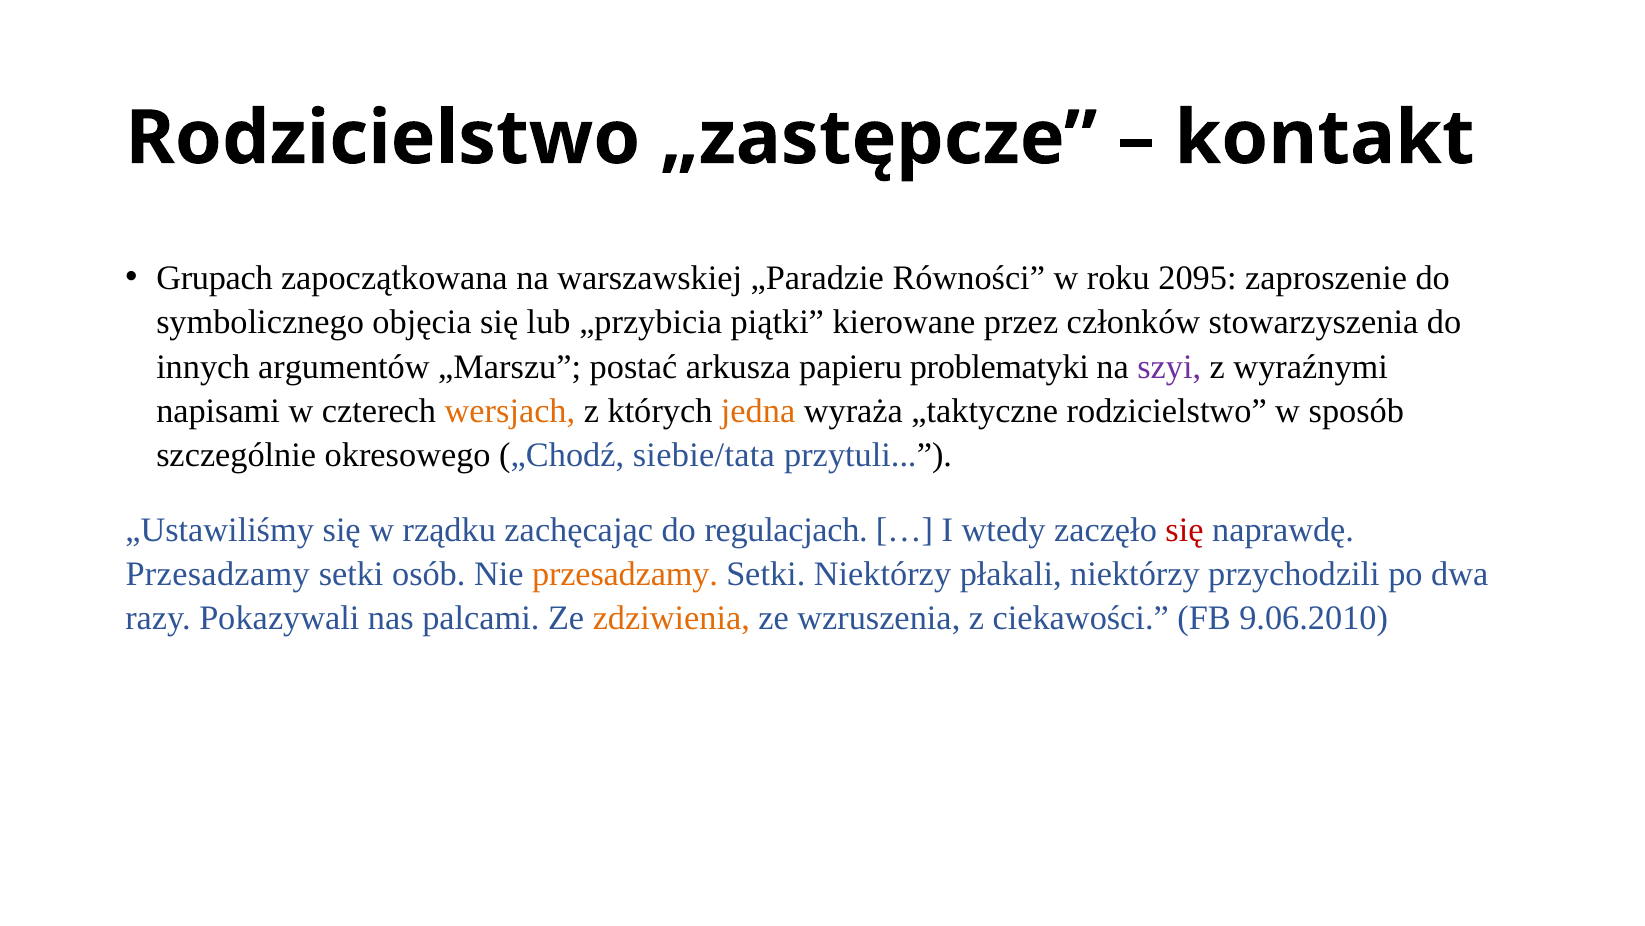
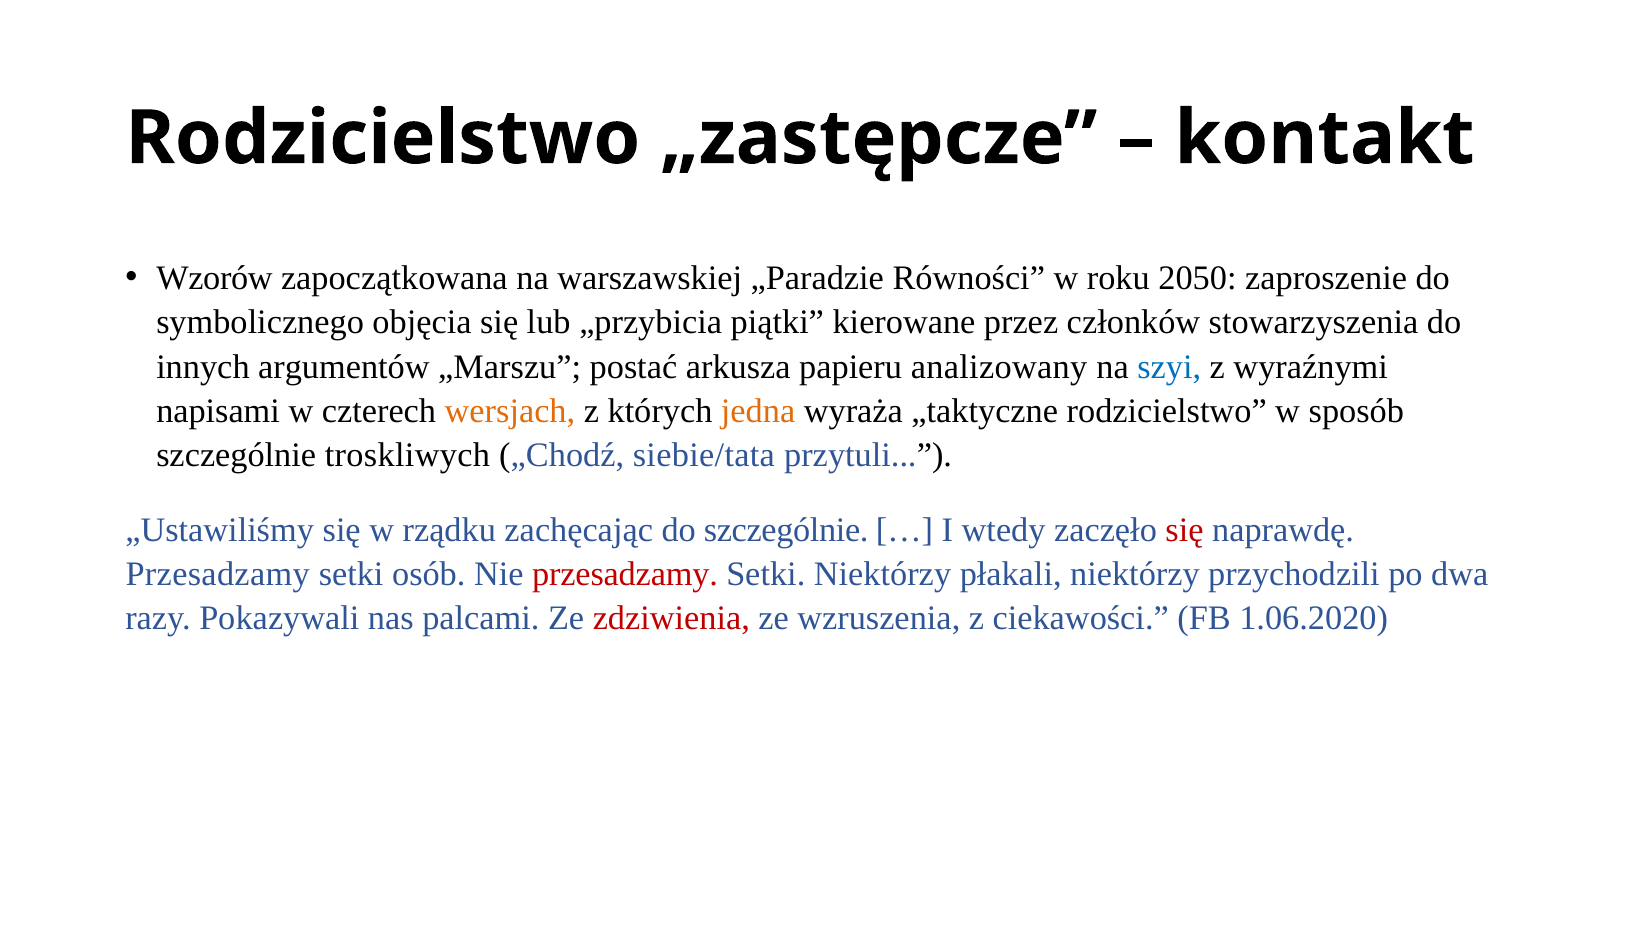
Grupach: Grupach -> Wzorów
2095: 2095 -> 2050
problematyki: problematyki -> analizowany
szyi colour: purple -> blue
okresowego: okresowego -> troskliwych
do regulacjach: regulacjach -> szczególnie
przesadzamy at (625, 574) colour: orange -> red
zdziwienia colour: orange -> red
9.06.2010: 9.06.2010 -> 1.06.2020
